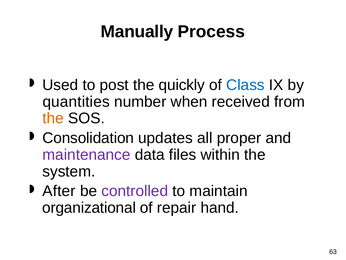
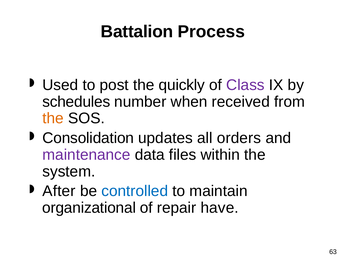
Manually: Manually -> Battalion
Class colour: blue -> purple
quantities: quantities -> schedules
proper: proper -> orders
controlled colour: purple -> blue
hand: hand -> have
